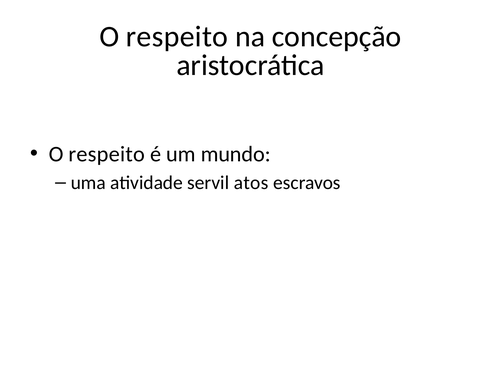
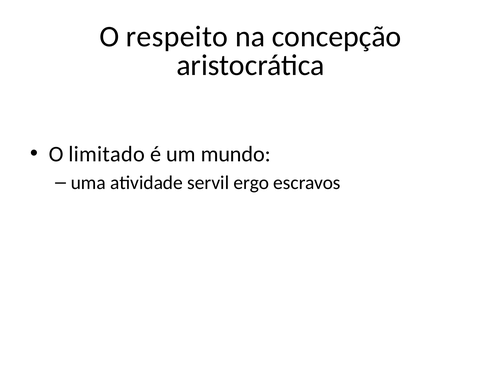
respeito at (107, 154): respeito -> limitado
atos: atos -> ergo
